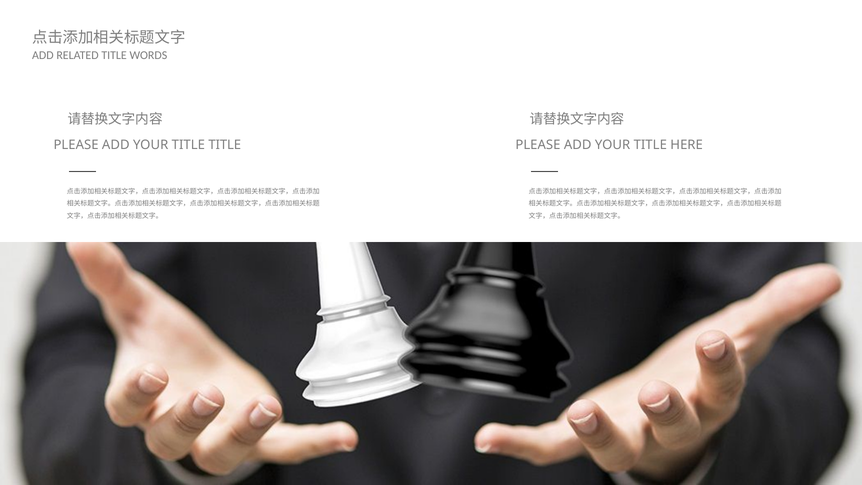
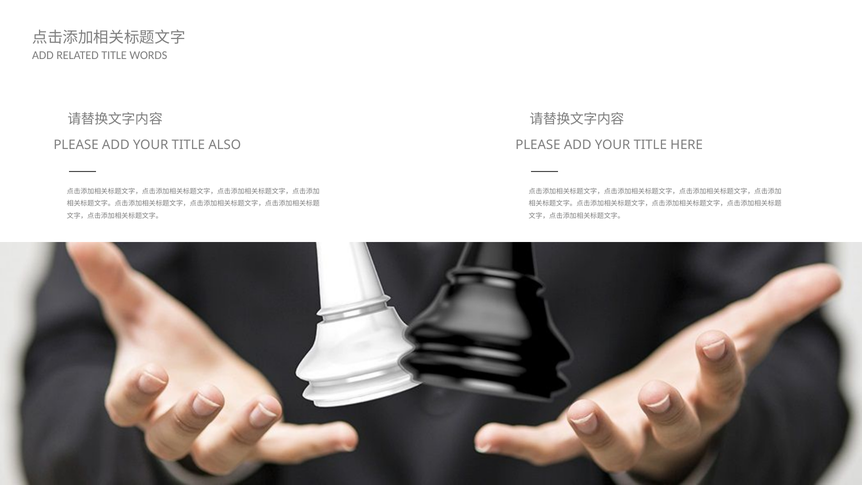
TITLE TITLE: TITLE -> ALSO
